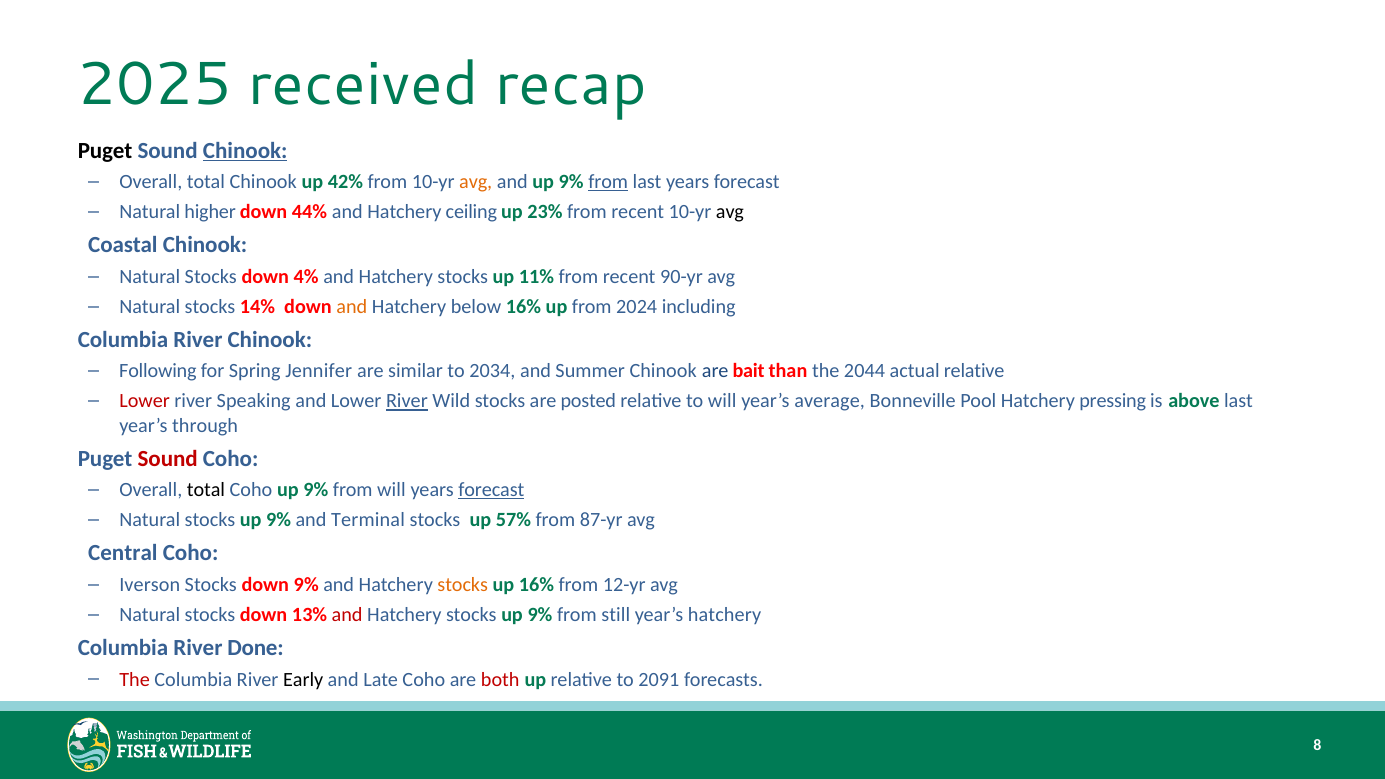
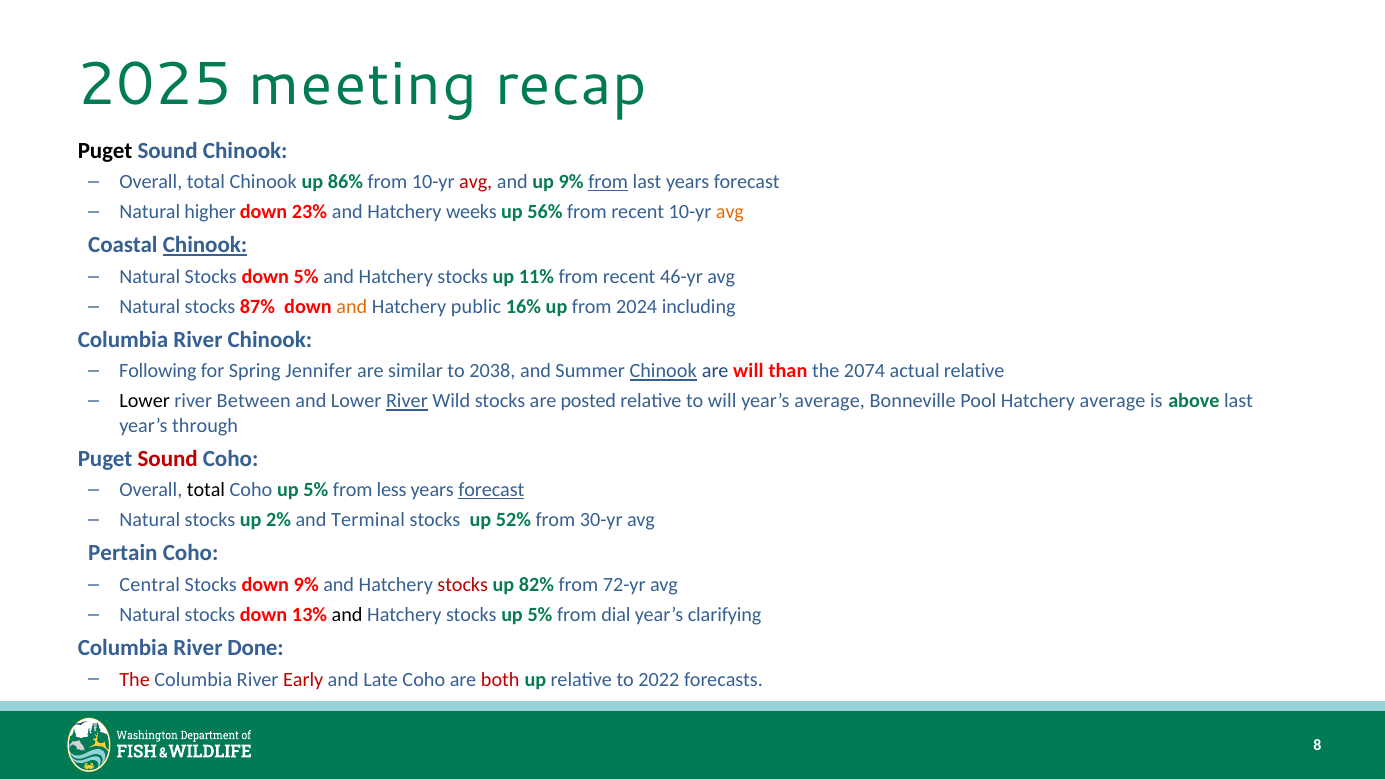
received: received -> meeting
Chinook at (245, 150) underline: present -> none
42%: 42% -> 86%
avg at (476, 182) colour: orange -> red
44%: 44% -> 23%
ceiling: ceiling -> weeks
23%: 23% -> 56%
avg at (730, 212) colour: black -> orange
Chinook at (205, 245) underline: none -> present
down 4%: 4% -> 5%
90-yr: 90-yr -> 46-yr
14%: 14% -> 87%
below: below -> public
2034: 2034 -> 2038
Chinook at (663, 371) underline: none -> present
are bait: bait -> will
2044: 2044 -> 2074
Lower at (145, 401) colour: red -> black
Speaking: Speaking -> Between
Hatchery pressing: pressing -> average
Coho up 9%: 9% -> 5%
from will: will -> less
Natural stocks up 9%: 9% -> 2%
57%: 57% -> 52%
87-yr: 87-yr -> 30-yr
Central: Central -> Pertain
Iverson: Iverson -> Central
stocks at (463, 585) colour: orange -> red
up 16%: 16% -> 82%
12-yr: 12-yr -> 72-yr
and at (347, 615) colour: red -> black
Hatchery stocks up 9%: 9% -> 5%
still: still -> dial
year’s hatchery: hatchery -> clarifying
Early colour: black -> red
2091: 2091 -> 2022
